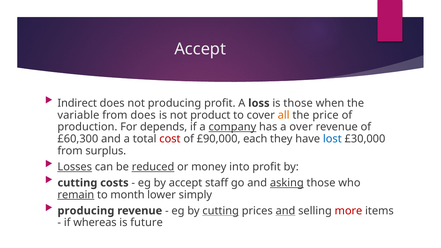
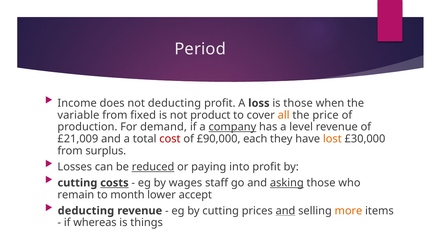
Accept at (200, 49): Accept -> Period
Indirect: Indirect -> Income
not producing: producing -> deducting
from does: does -> fixed
depends: depends -> demand
over: over -> level
£60,300: £60,300 -> £21,009
lost colour: blue -> orange
Losses underline: present -> none
money: money -> paying
costs underline: none -> present
by accept: accept -> wages
remain underline: present -> none
simply: simply -> accept
producing at (86, 211): producing -> deducting
cutting at (221, 211) underline: present -> none
more colour: red -> orange
future: future -> things
